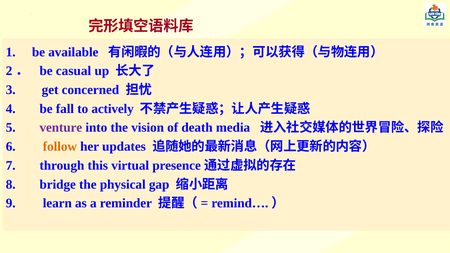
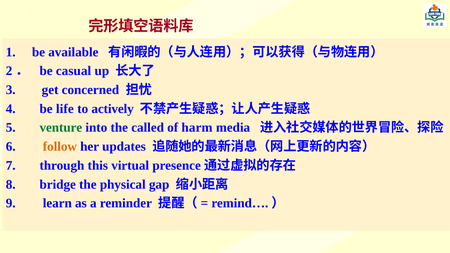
fall: fall -> life
venture colour: purple -> green
vision: vision -> called
death: death -> harm
